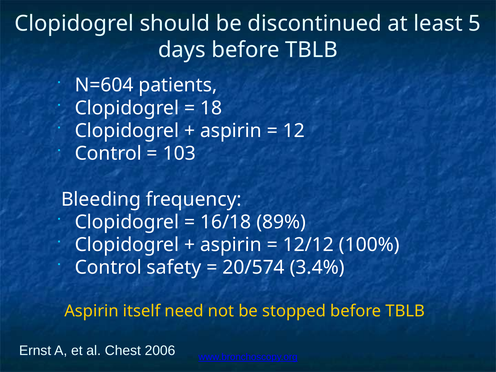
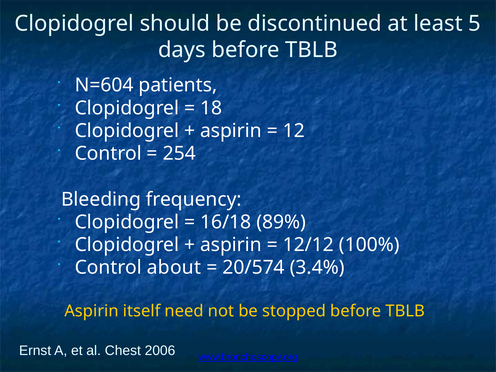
103: 103 -> 254
safety: safety -> about
